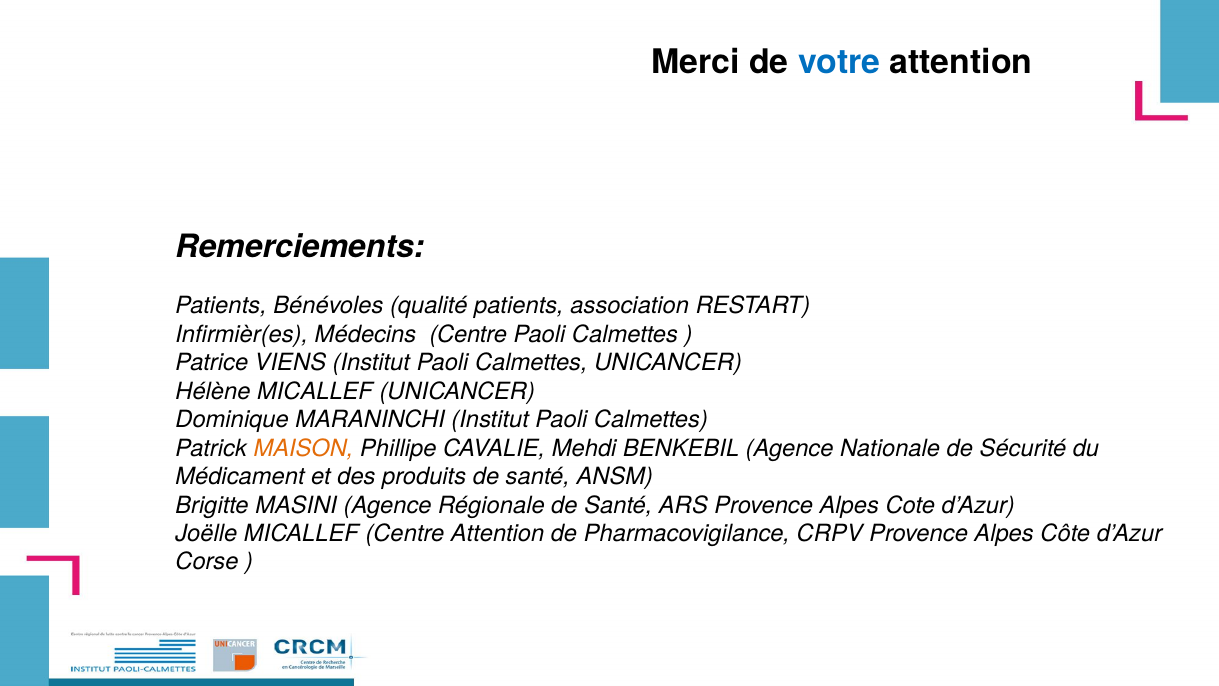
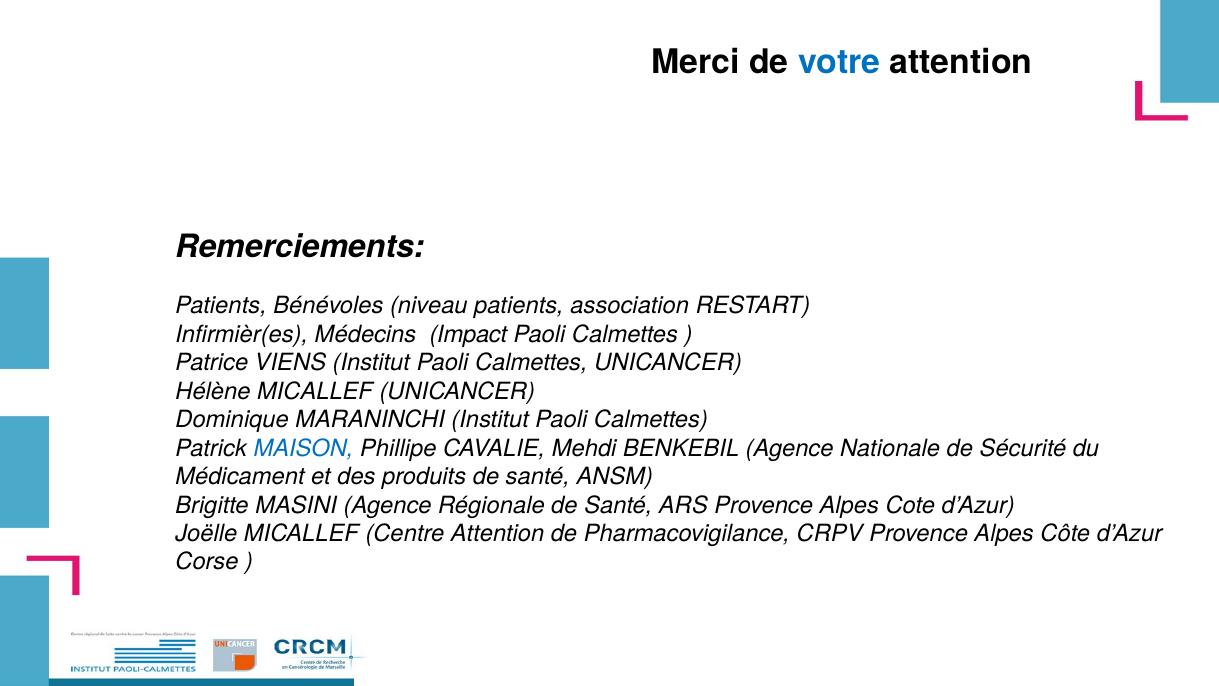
qualité: qualité -> niveau
Médecins Centre: Centre -> Impact
MAISON colour: orange -> blue
